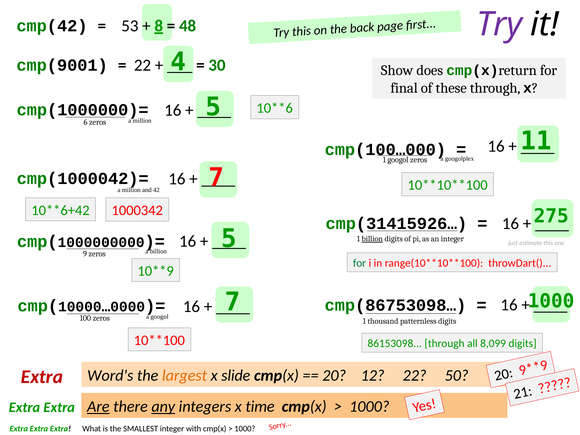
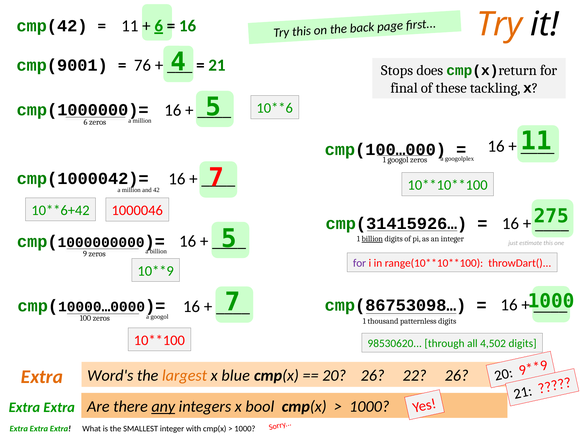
53 at (130, 26): 53 -> 11
8 at (159, 26): 8 -> 6
48 at (188, 26): 48 -> 16
Try at (499, 24) colour: purple -> orange
22 at (143, 65): 22 -> 76
30 at (217, 65): 30 -> 21
Show: Show -> Stops
these through: through -> tackling
1000342: 1000342 -> 1000046
for at (360, 263) colour: green -> purple
86153098: 86153098 -> 98530620
8,099: 8,099 -> 4,502
slide: slide -> blue
20 12: 12 -> 26
22 50: 50 -> 26
Extra at (42, 377) colour: red -> orange
Are underline: present -> none
time: time -> bool
